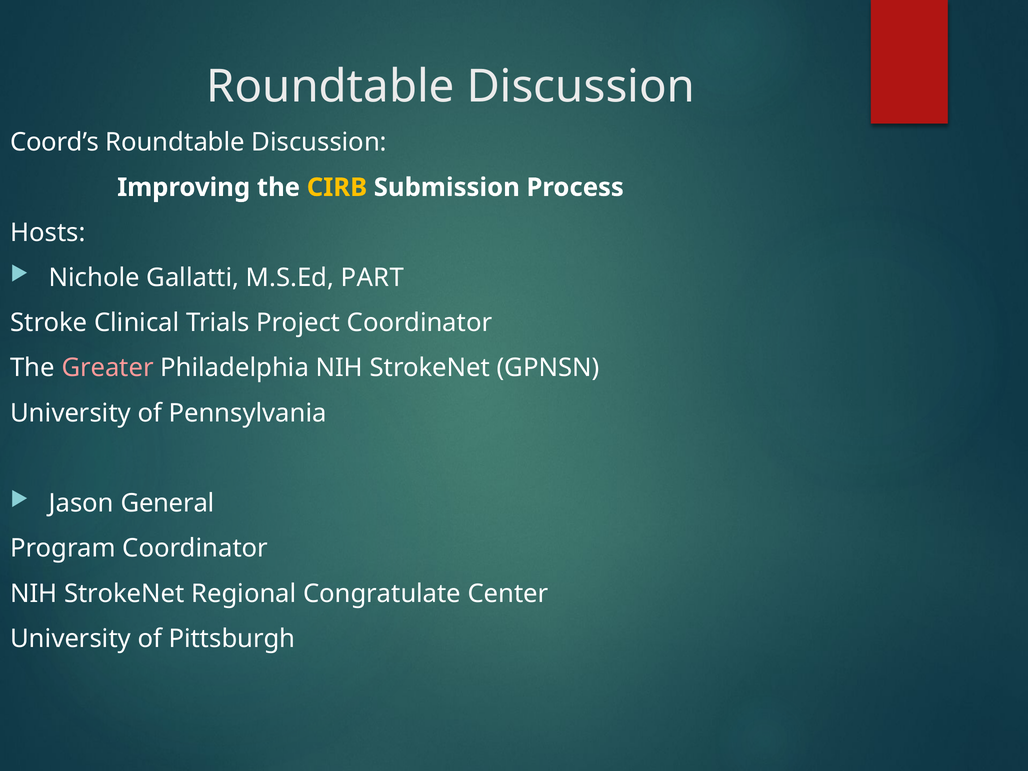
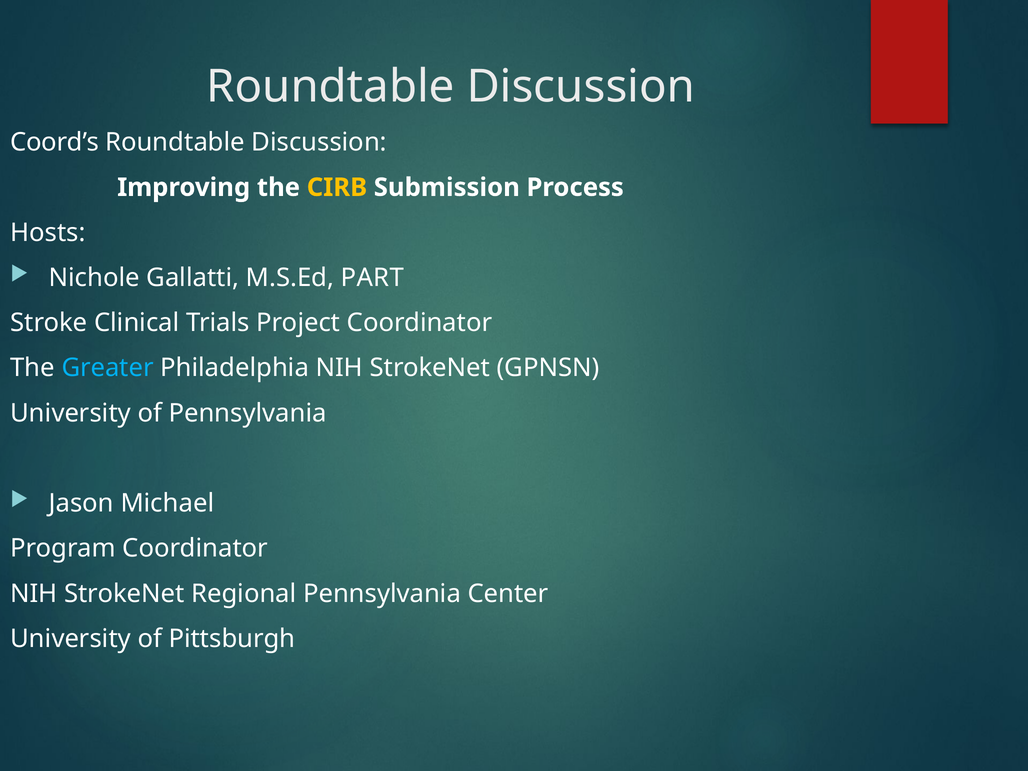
Greater colour: pink -> light blue
General: General -> Michael
Regional Congratulate: Congratulate -> Pennsylvania
